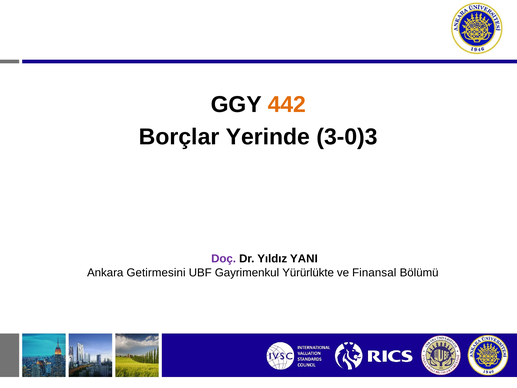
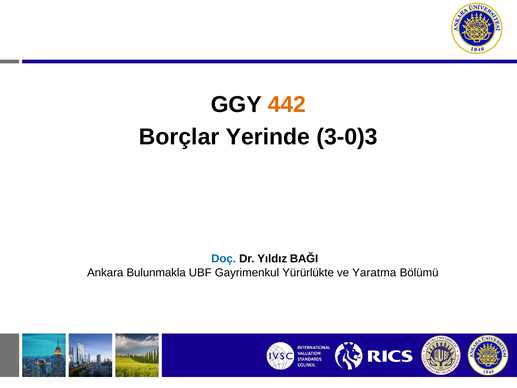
Doç colour: purple -> blue
YANI: YANI -> BAĞI
Getirmesini: Getirmesini -> Bulunmakla
Finansal: Finansal -> Yaratma
